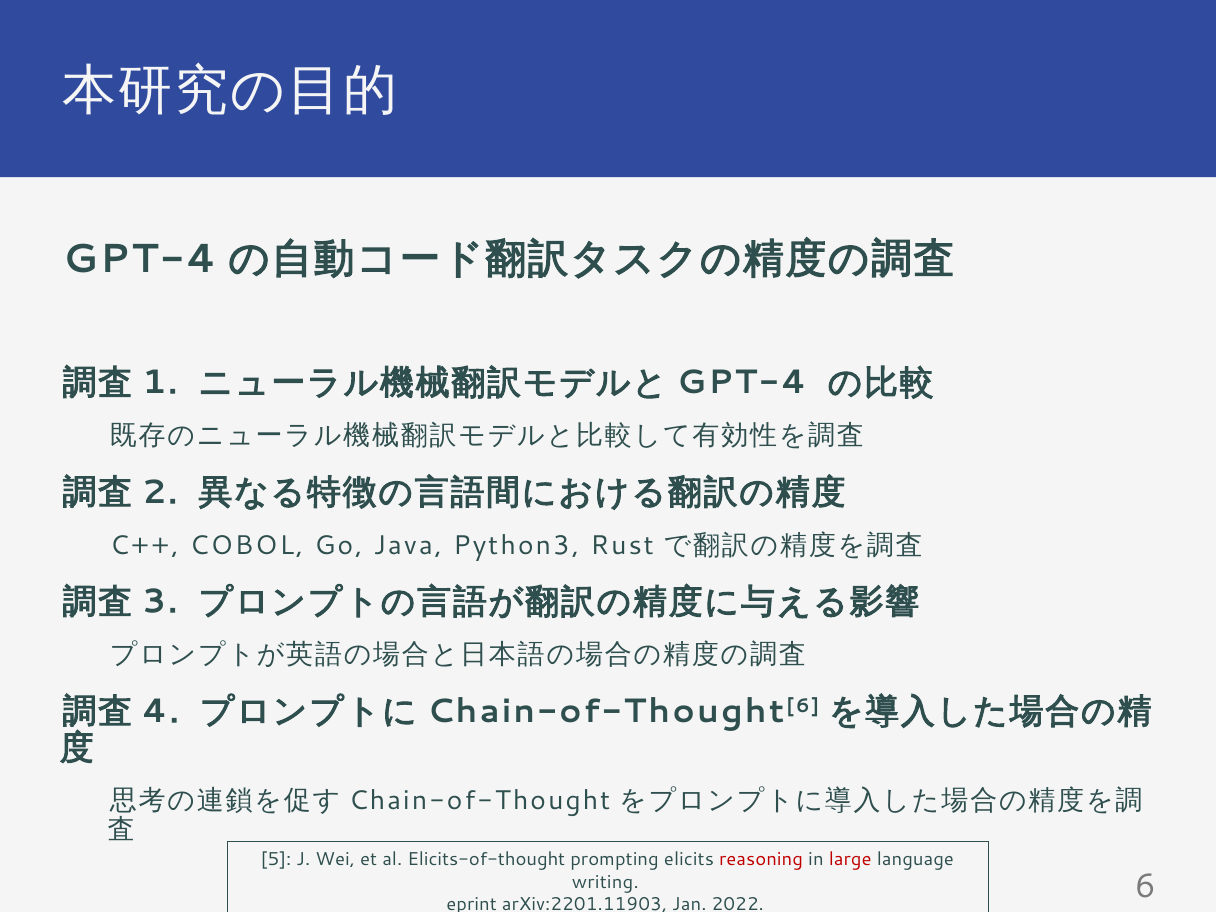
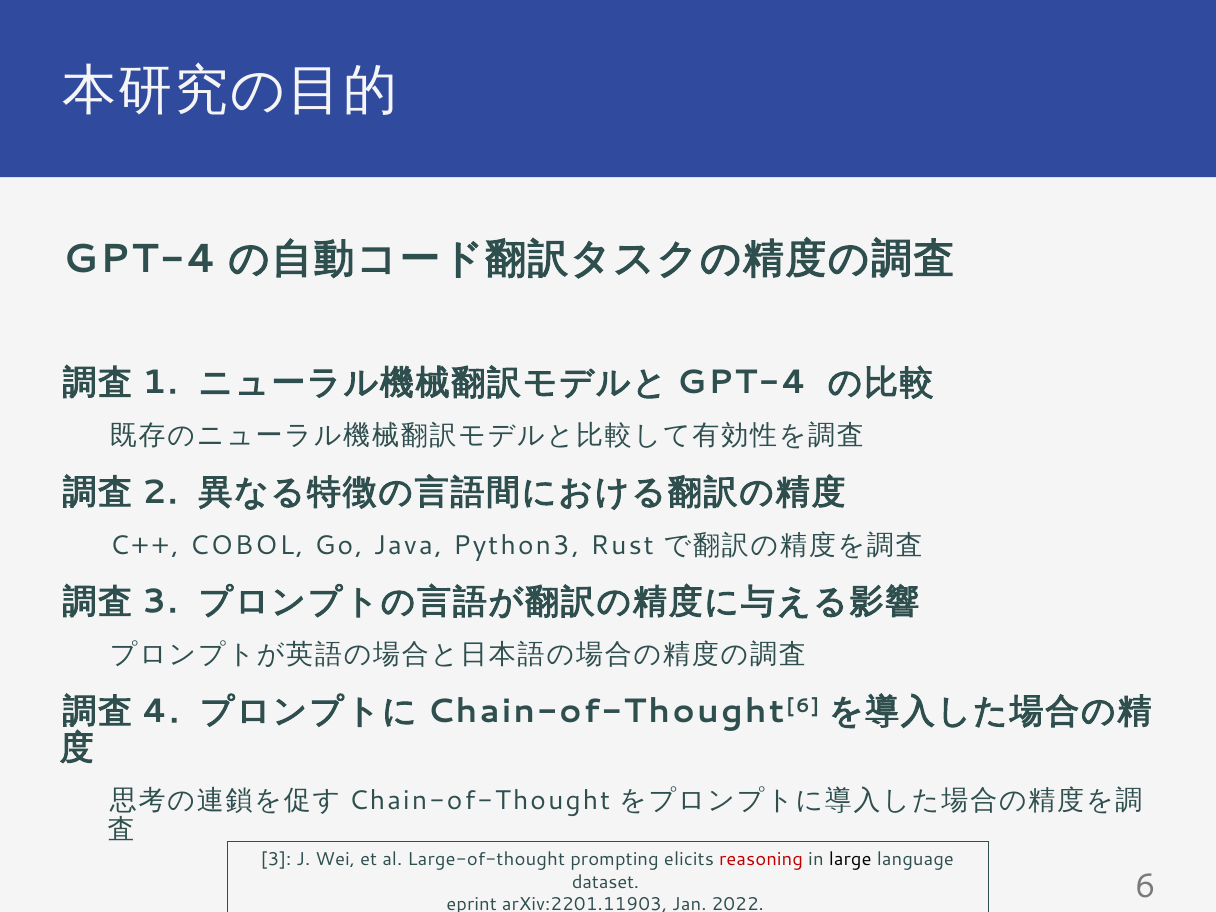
5 at (276, 860): 5 -> 3
Elicits-of-thought: Elicits-of-thought -> Large-of-thought
large colour: red -> black
writing: writing -> dataset
